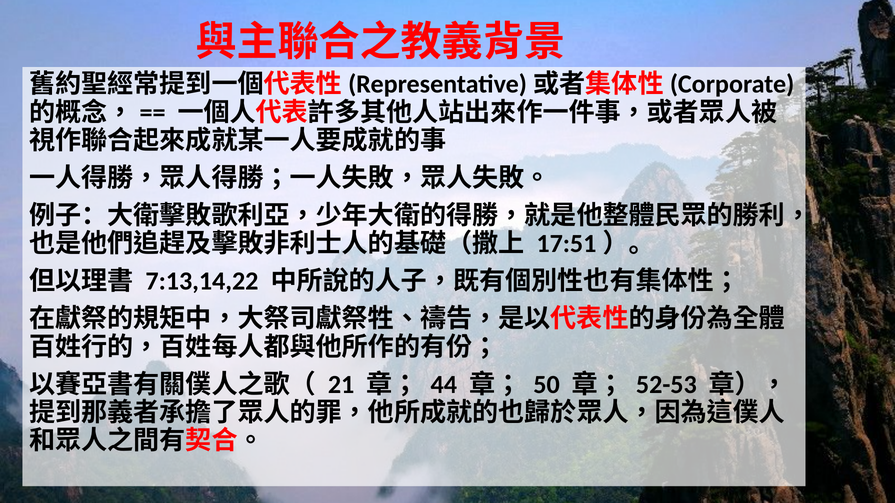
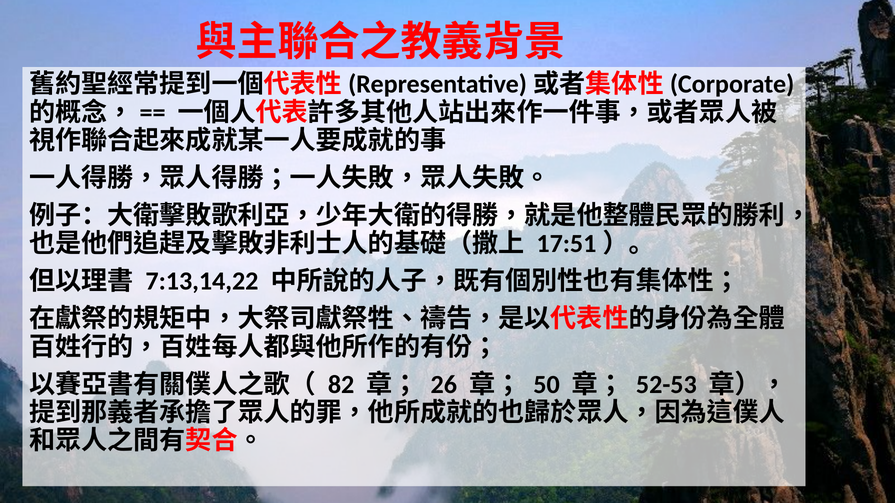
21: 21 -> 82
44: 44 -> 26
